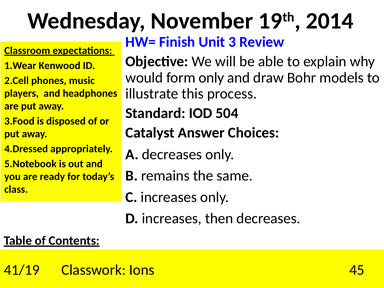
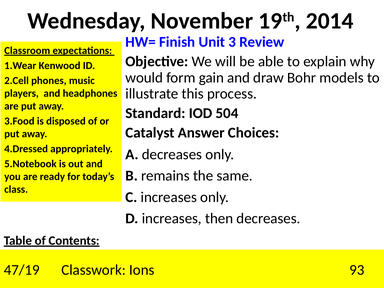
form only: only -> gain
41/19: 41/19 -> 47/19
45: 45 -> 93
